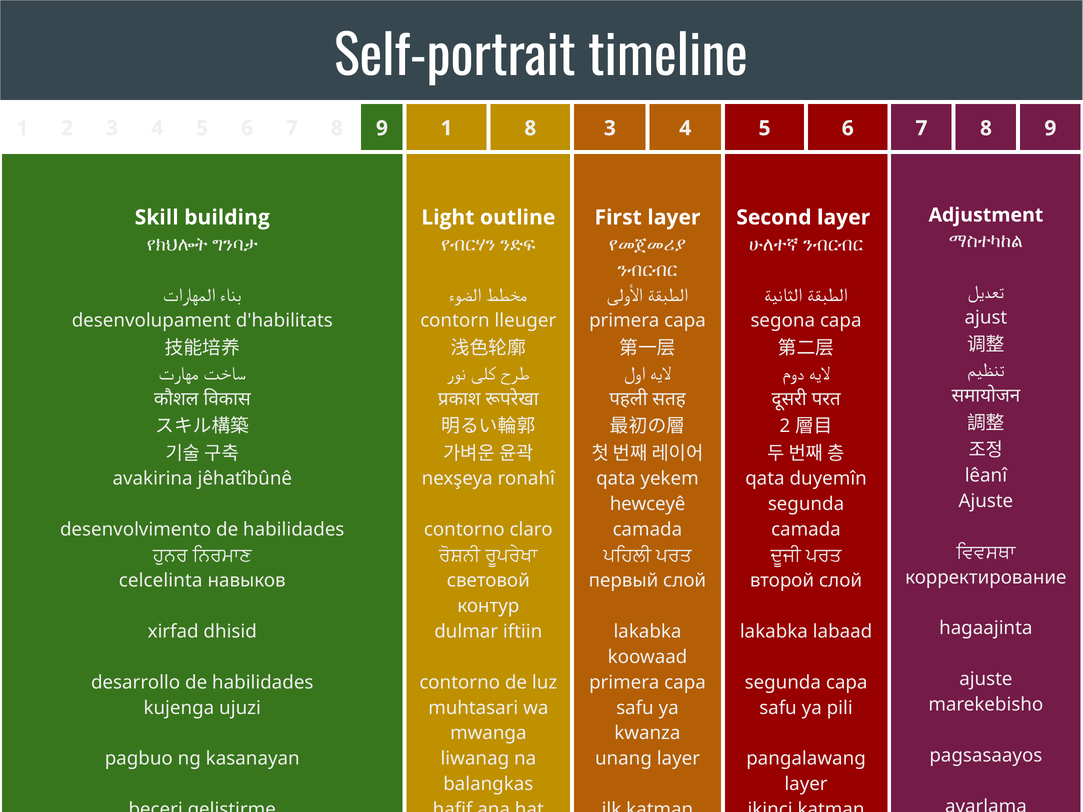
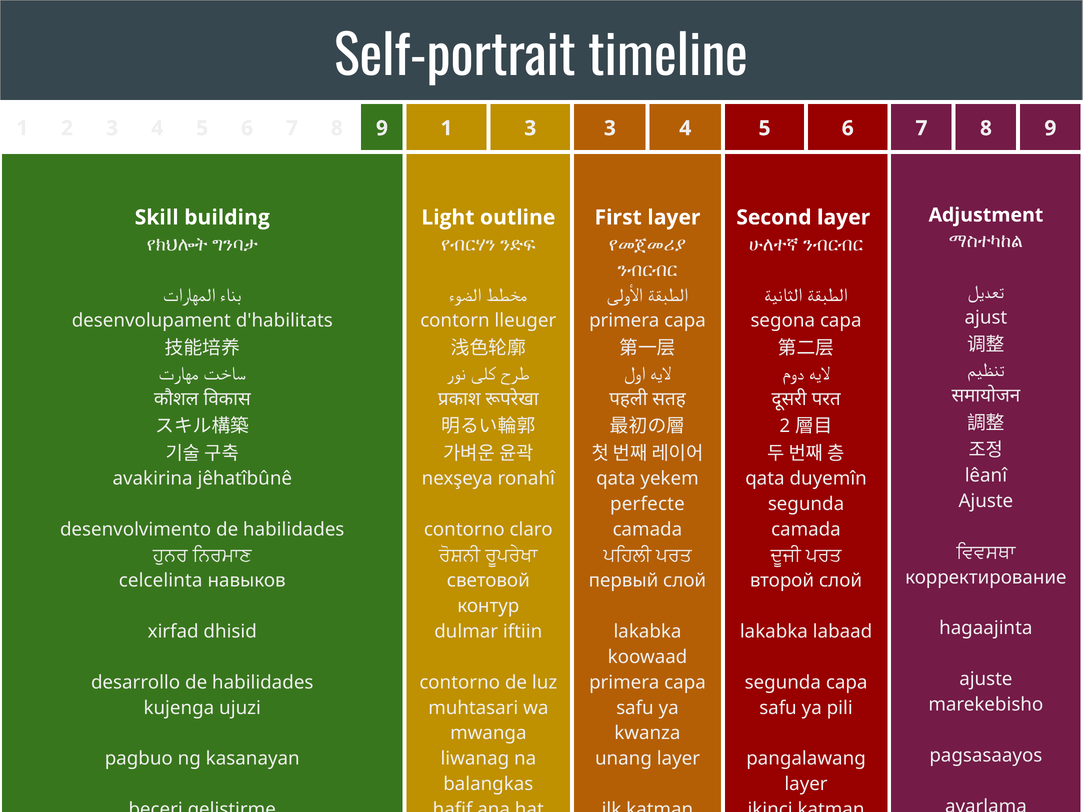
1 8: 8 -> 3
hewceyê: hewceyê -> perfecte
